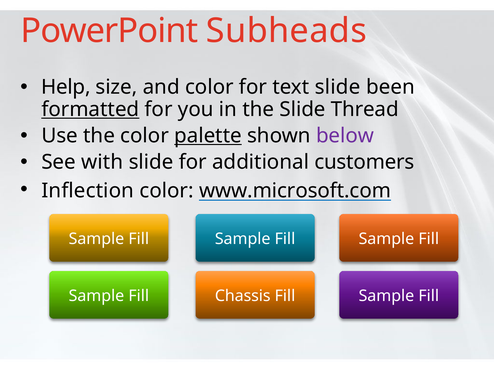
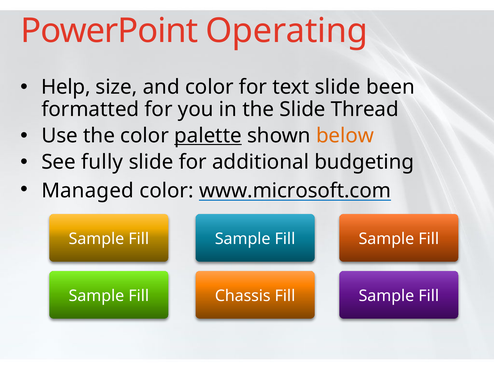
Subheads: Subheads -> Operating
formatted underline: present -> none
below colour: purple -> orange
with: with -> fully
customers: customers -> budgeting
Inflection: Inflection -> Managed
